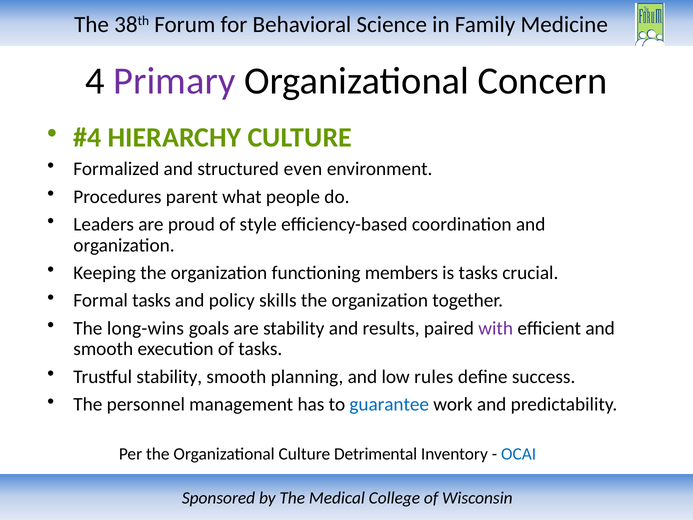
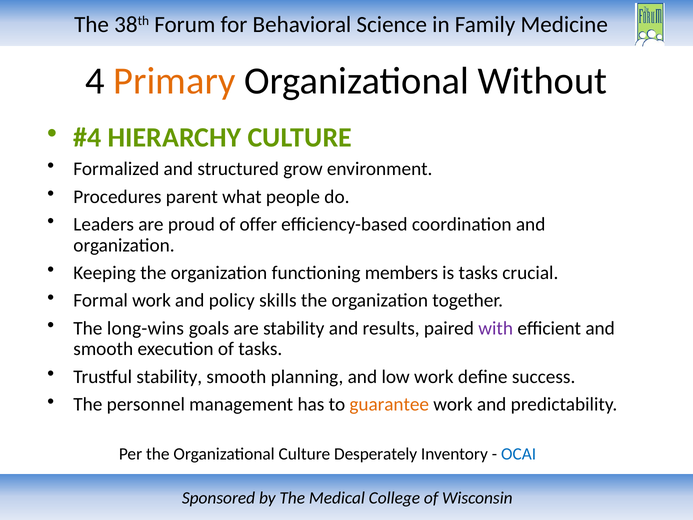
Primary colour: purple -> orange
Concern: Concern -> Without
even: even -> grow
style: style -> offer
Formal tasks: tasks -> work
low rules: rules -> work
guarantee colour: blue -> orange
Detrimental: Detrimental -> Desperately
